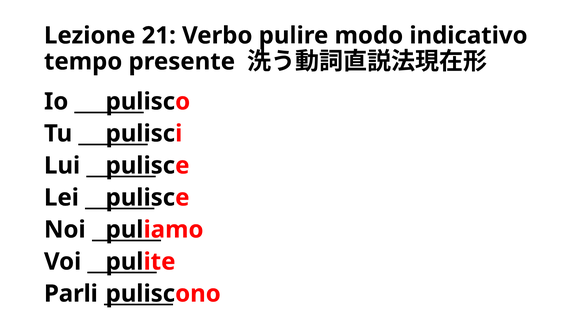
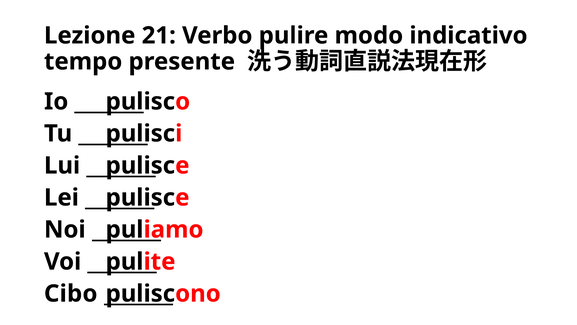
Parli: Parli -> Cibo
